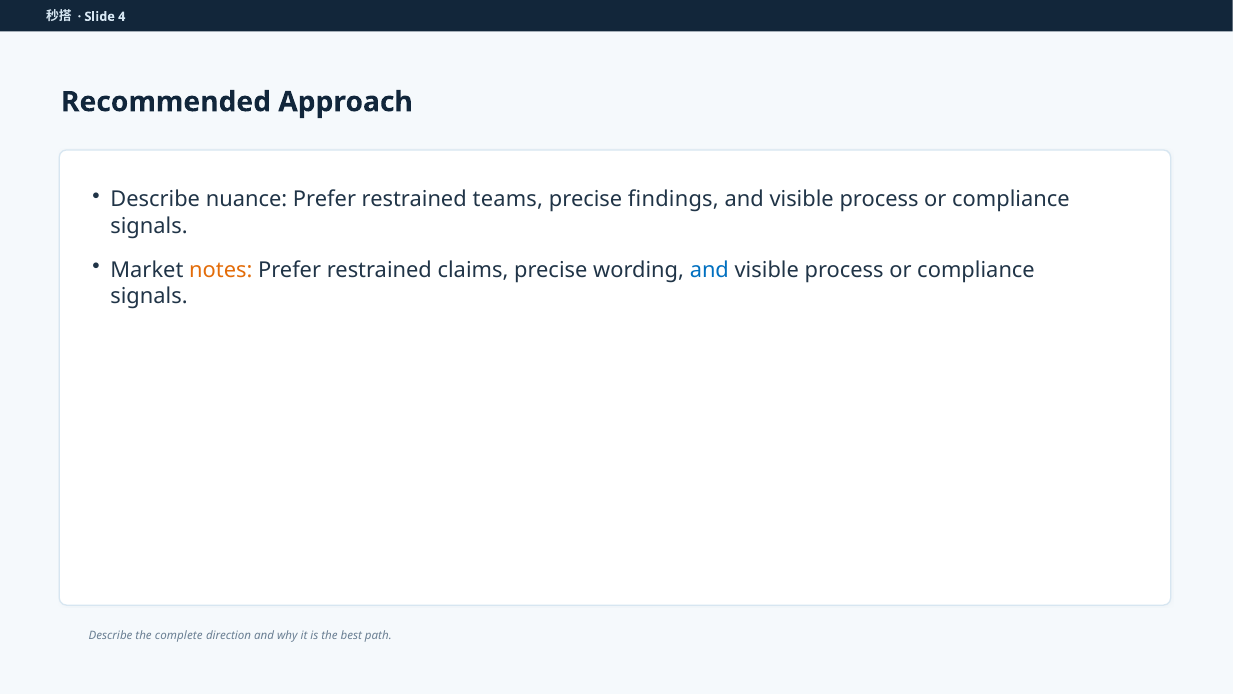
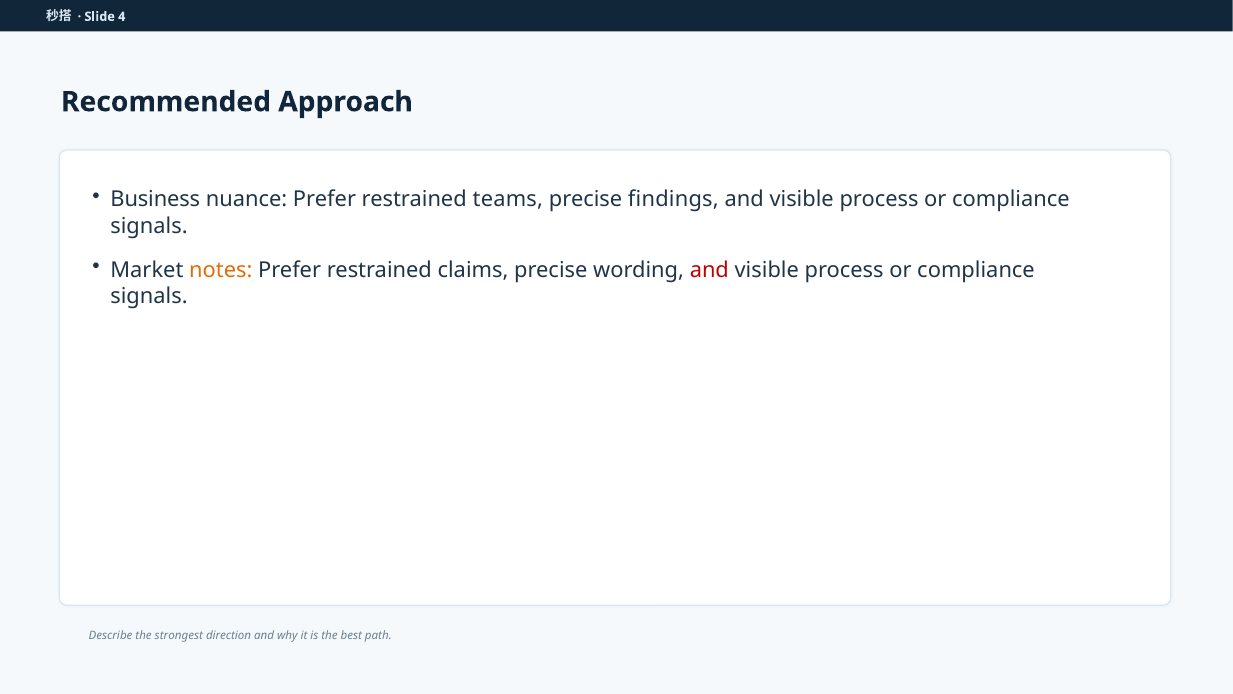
Describe at (155, 200): Describe -> Business
and at (709, 270) colour: blue -> red
complete: complete -> strongest
